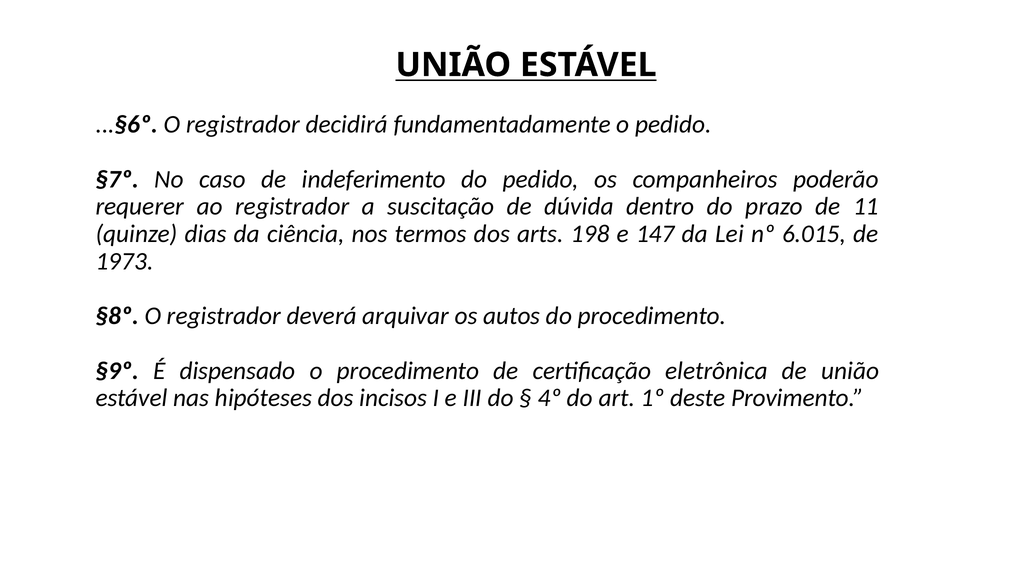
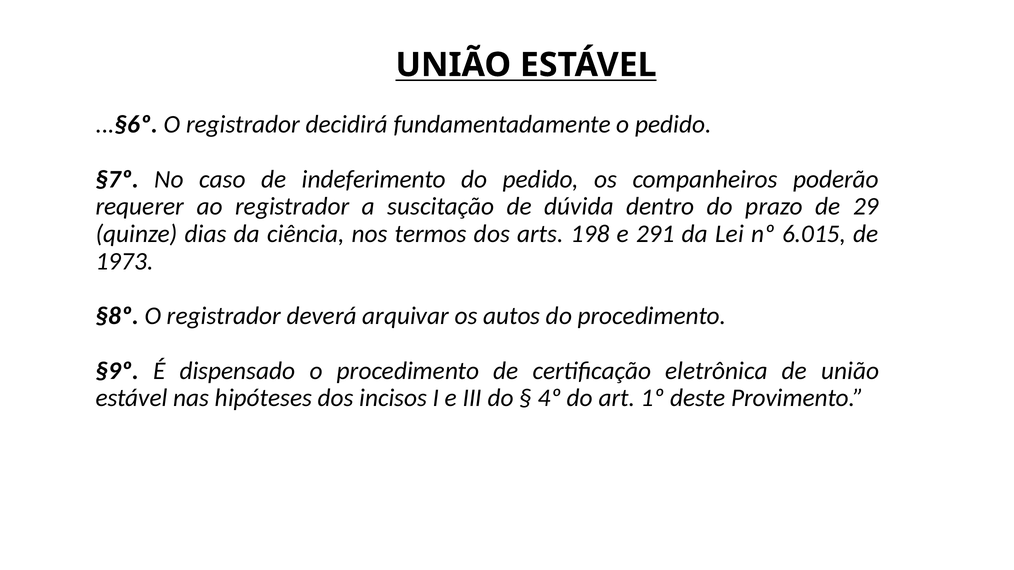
11: 11 -> 29
147: 147 -> 291
